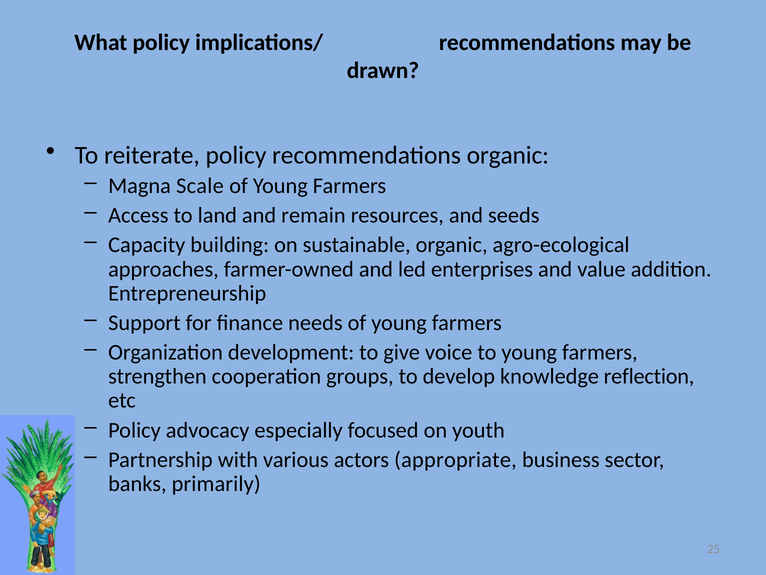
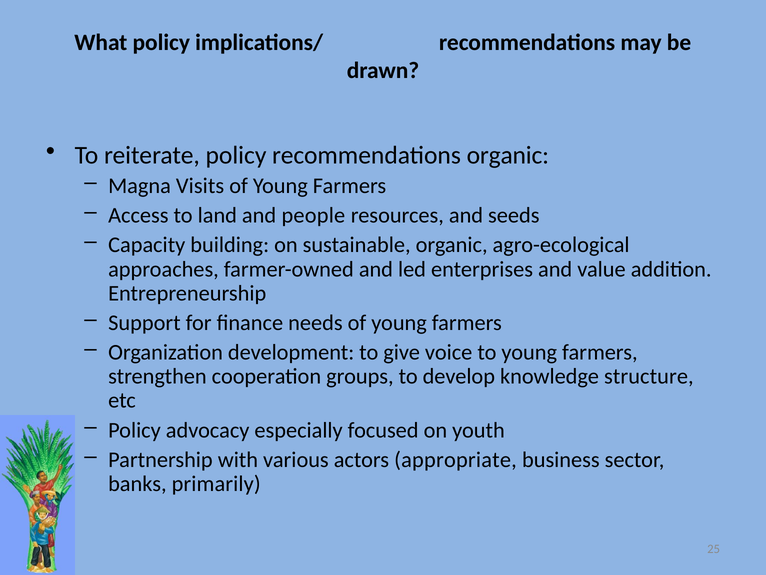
Scale: Scale -> Visits
remain: remain -> people
reflection: reflection -> structure
